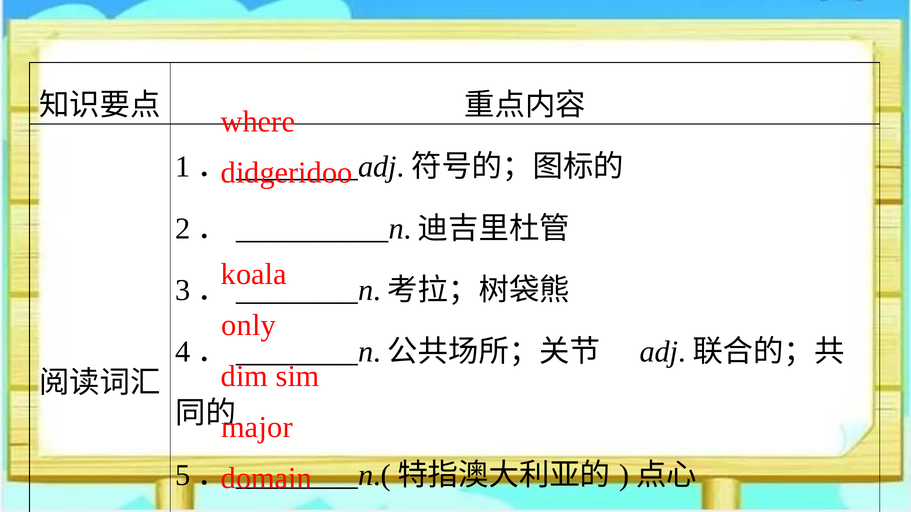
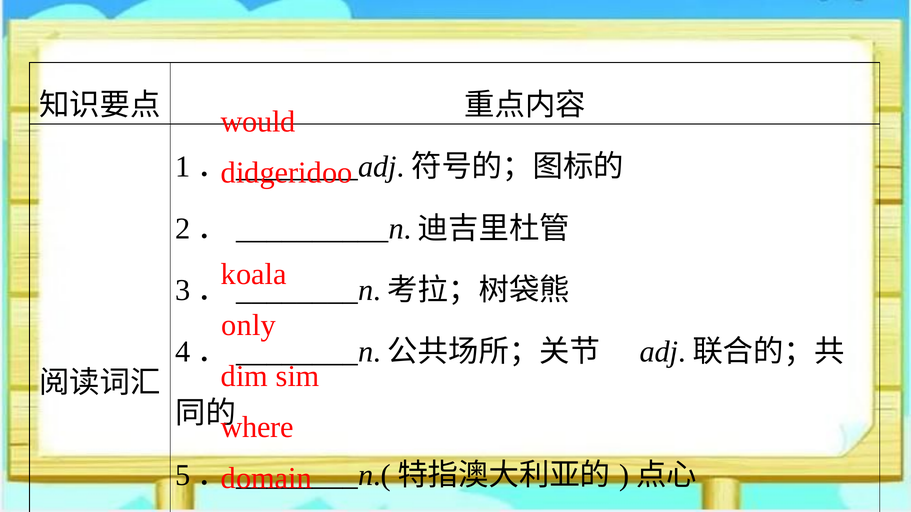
where: where -> would
major: major -> where
